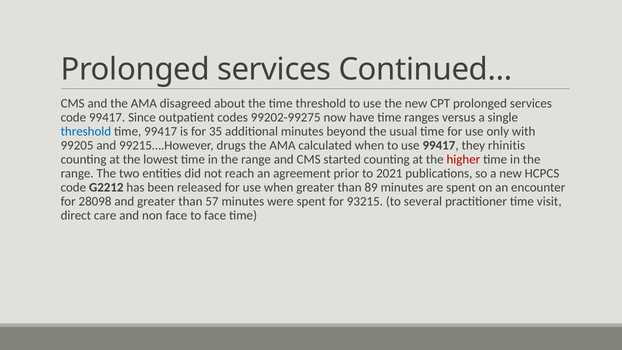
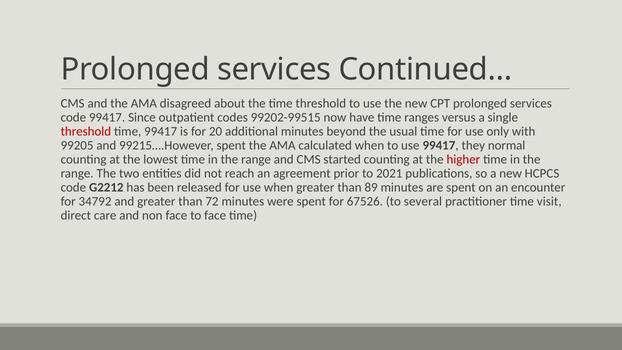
99202-99275: 99202-99275 -> 99202-99515
threshold at (86, 131) colour: blue -> red
35: 35 -> 20
99215….However drugs: drugs -> spent
rhinitis: rhinitis -> normal
28098: 28098 -> 34792
57: 57 -> 72
93215: 93215 -> 67526
